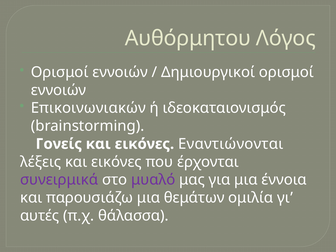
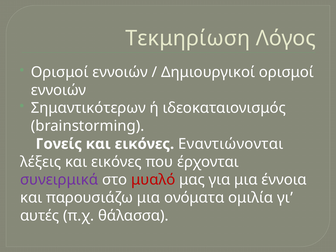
Αυθόρμητου: Αυθόρμητου -> Τεκμηρίωση
Επικοινωνιακών: Επικοινωνιακών -> Σημαντικότερων
μυαλό colour: purple -> red
θεμάτων: θεμάτων -> ονόματα
